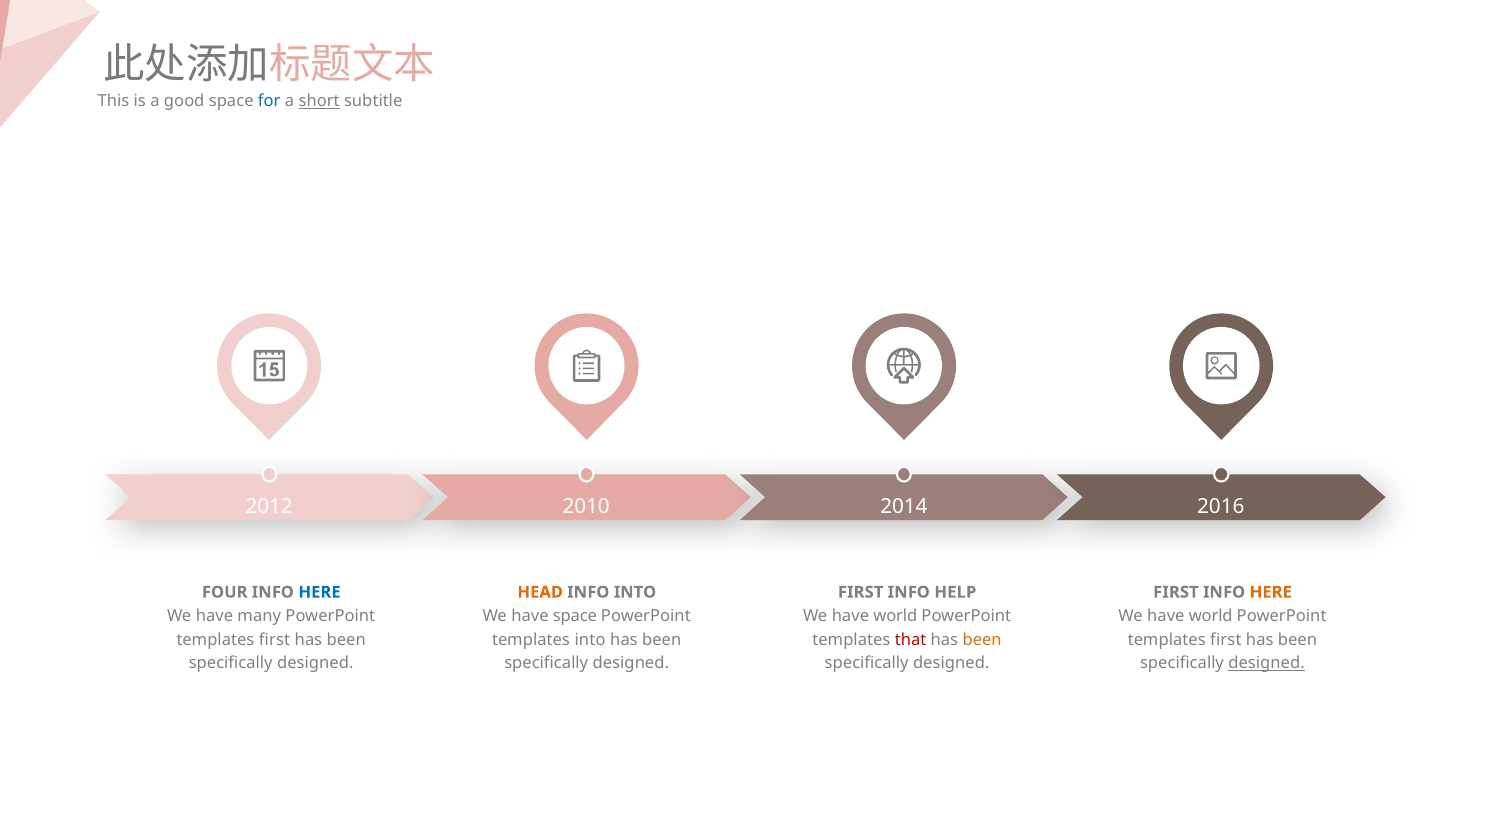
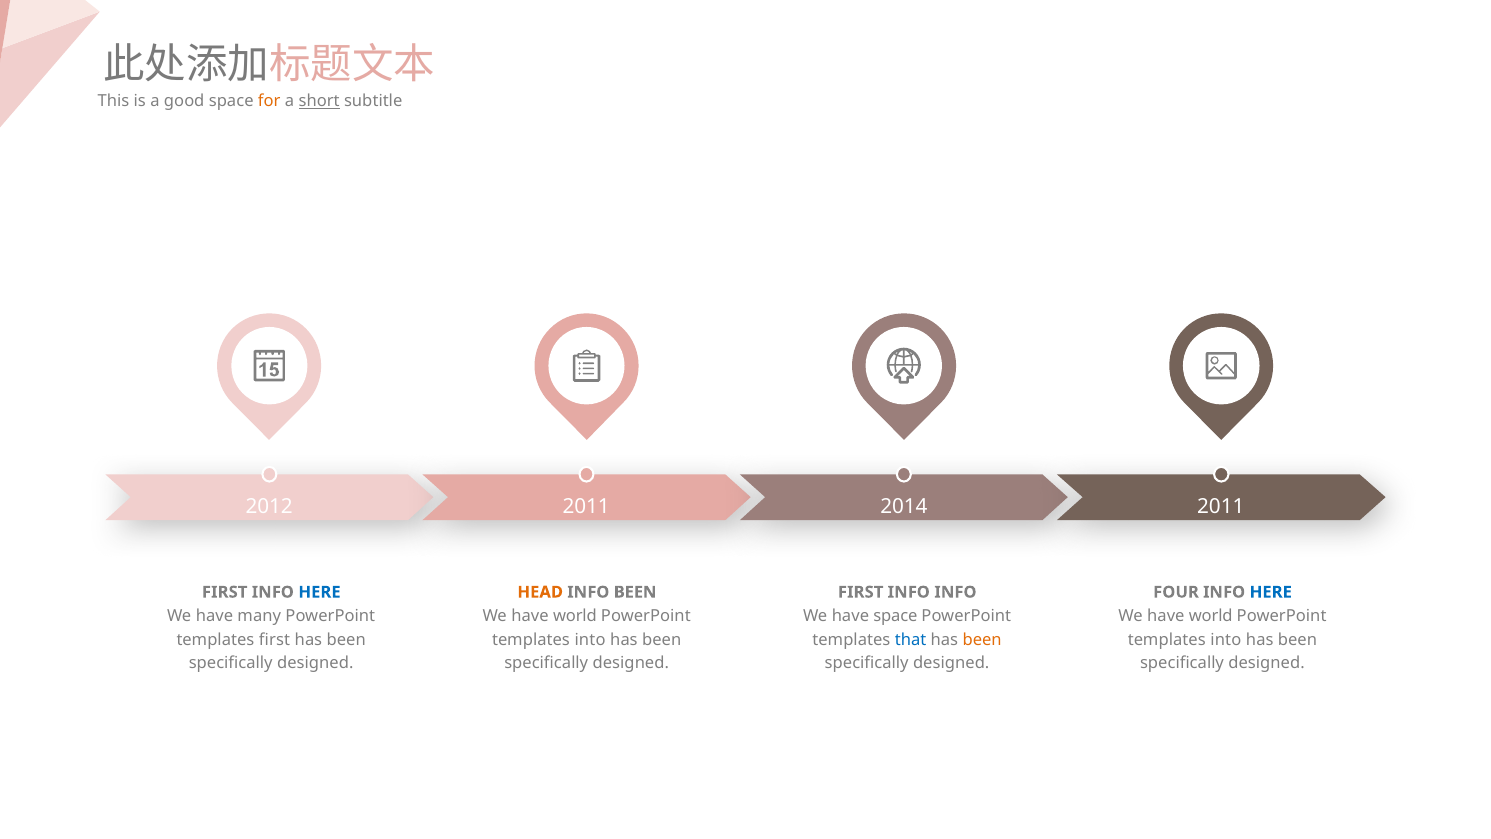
for colour: blue -> orange
2012 2010: 2010 -> 2011
2014 2016: 2016 -> 2011
FOUR at (225, 592): FOUR -> FIRST
INFO INTO: INTO -> BEEN
INFO HELP: HELP -> INFO
FIRST at (1176, 592): FIRST -> FOUR
HERE at (1271, 592) colour: orange -> blue
space at (575, 616): space -> world
world at (895, 616): world -> space
that colour: red -> blue
first at (1226, 639): first -> into
designed at (1267, 663) underline: present -> none
